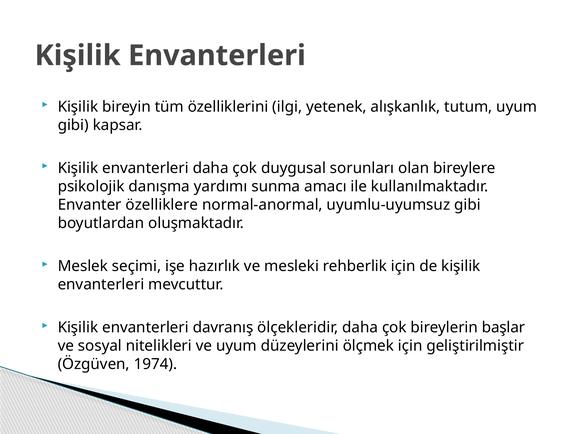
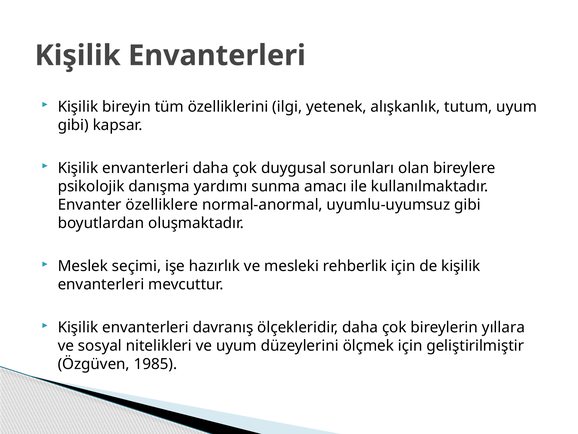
başlar: başlar -> yıllara
1974: 1974 -> 1985
